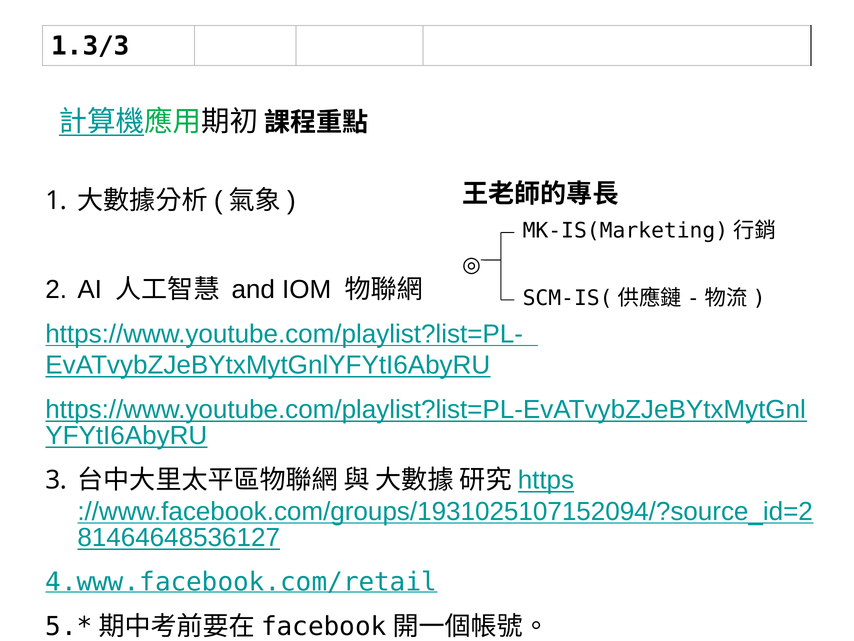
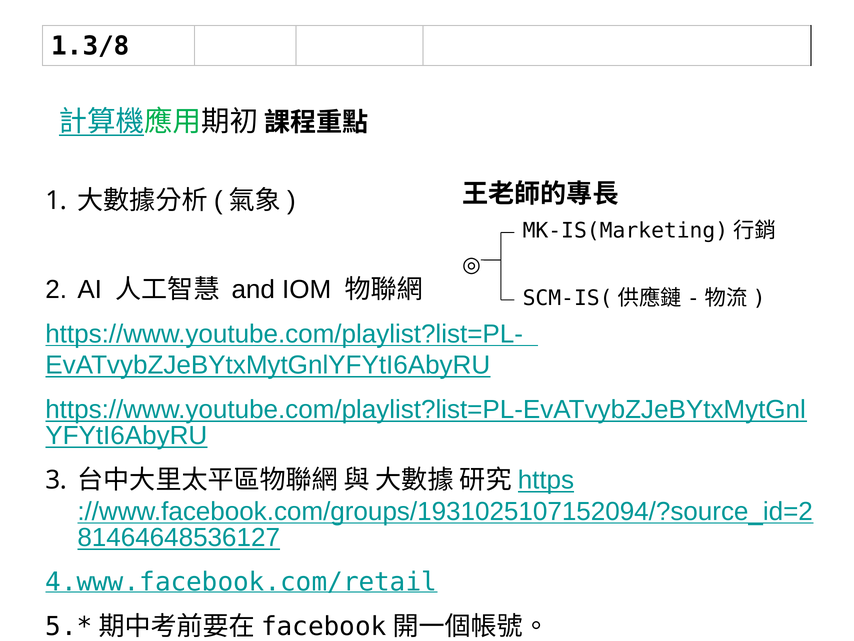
1.3/3: 1.3/3 -> 1.3/8
